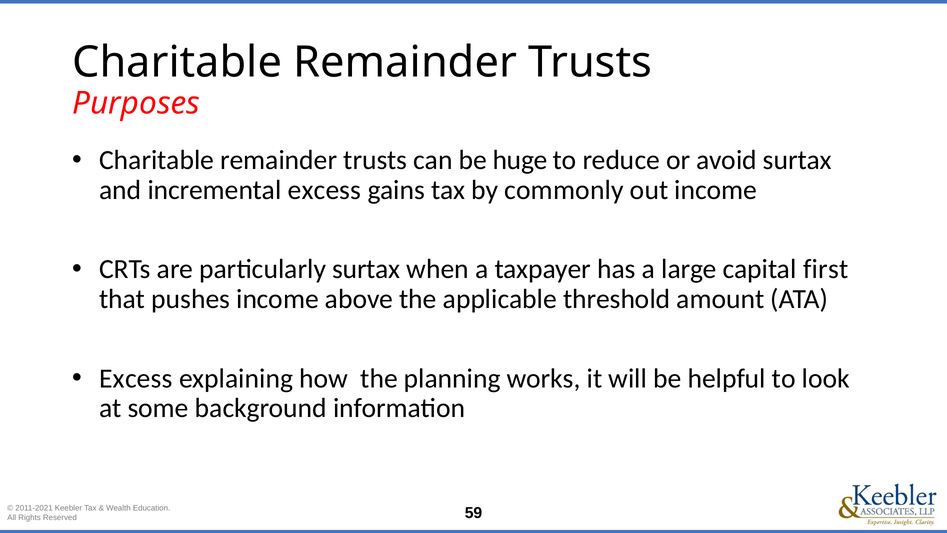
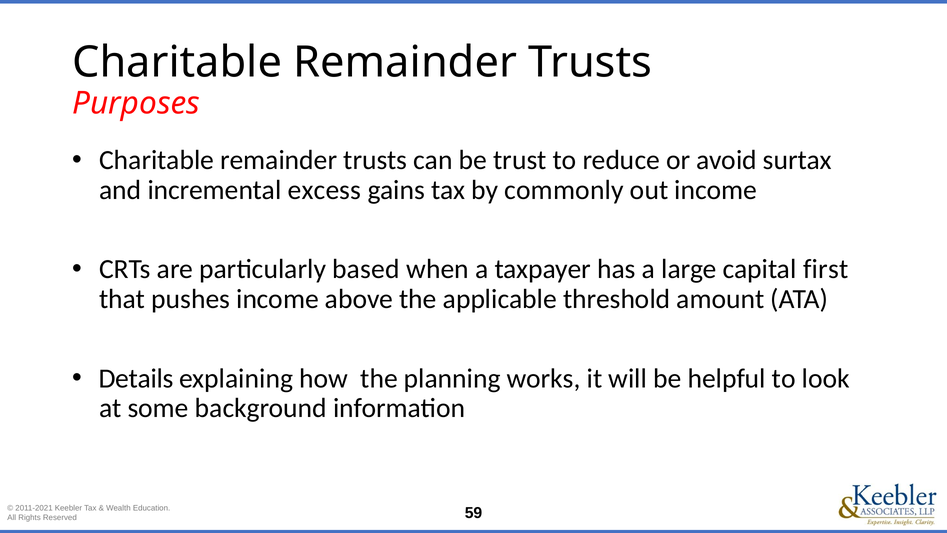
huge: huge -> trust
particularly surtax: surtax -> based
Excess at (136, 378): Excess -> Details
